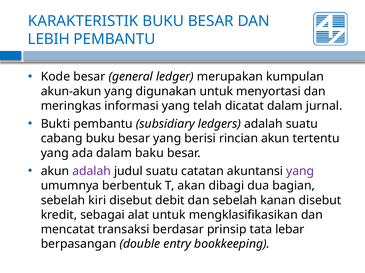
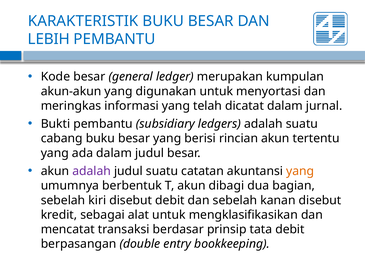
dalam baku: baku -> judul
yang at (300, 172) colour: purple -> orange
T akan: akan -> akun
tata lebar: lebar -> debit
